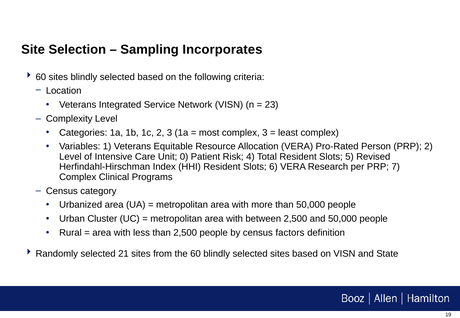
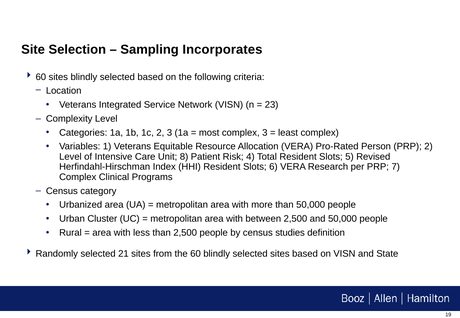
0: 0 -> 8
factors: factors -> studies
